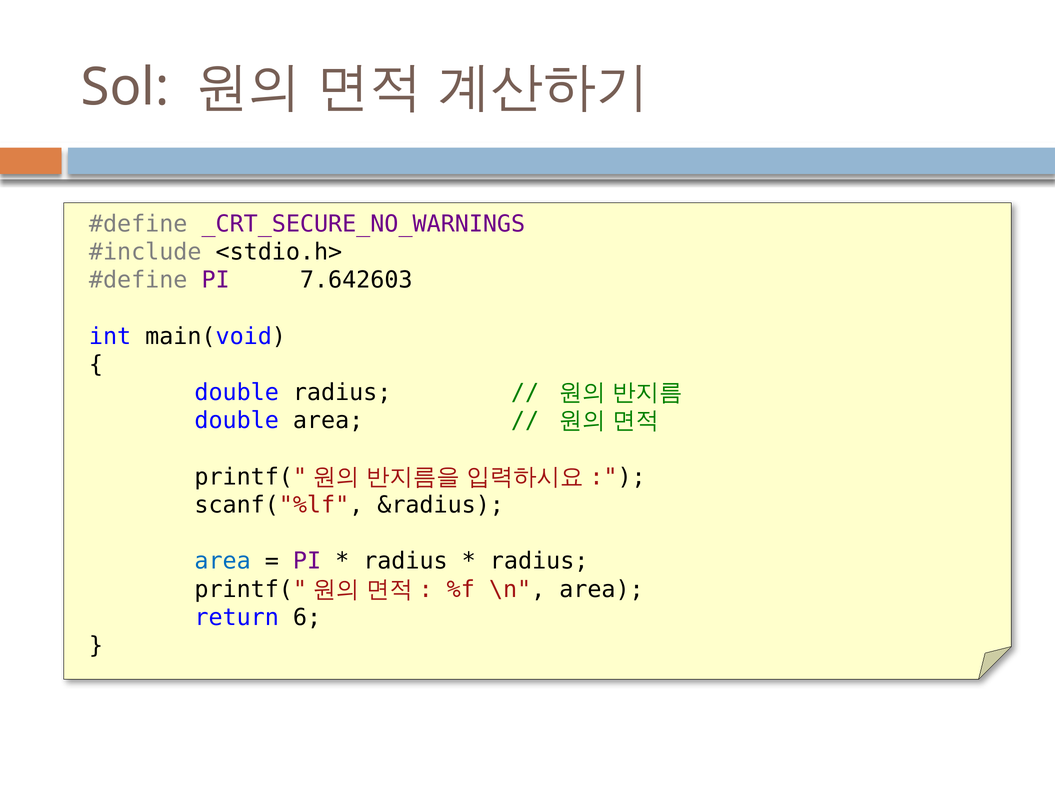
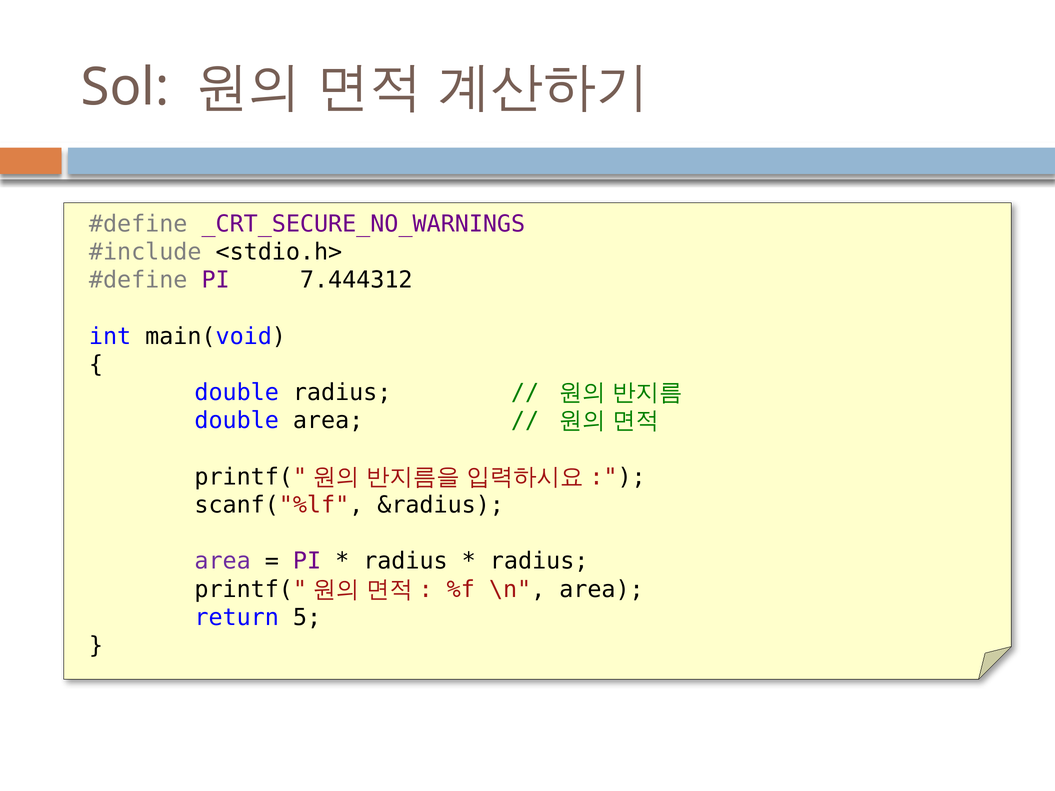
7.642603: 7.642603 -> 7.444312
area at (223, 561) colour: blue -> purple
6: 6 -> 5
